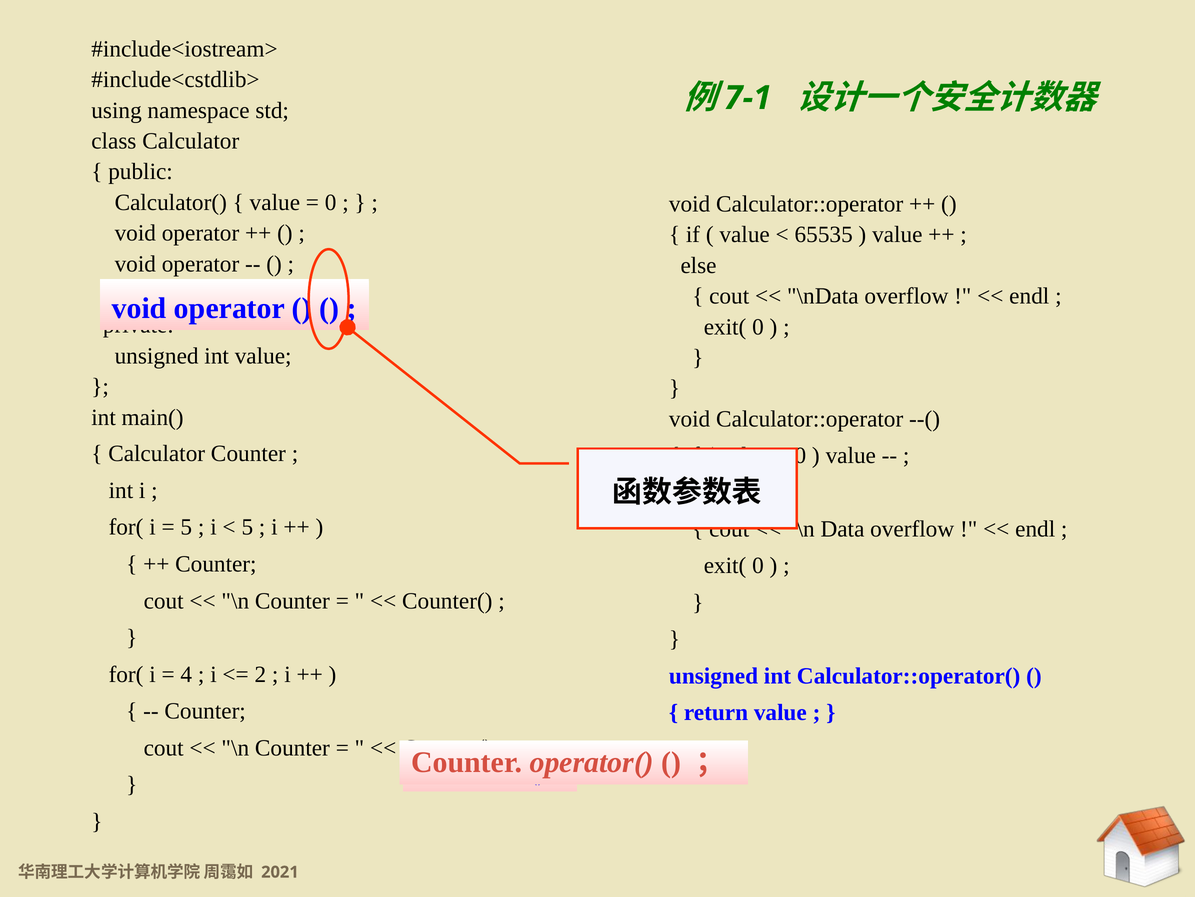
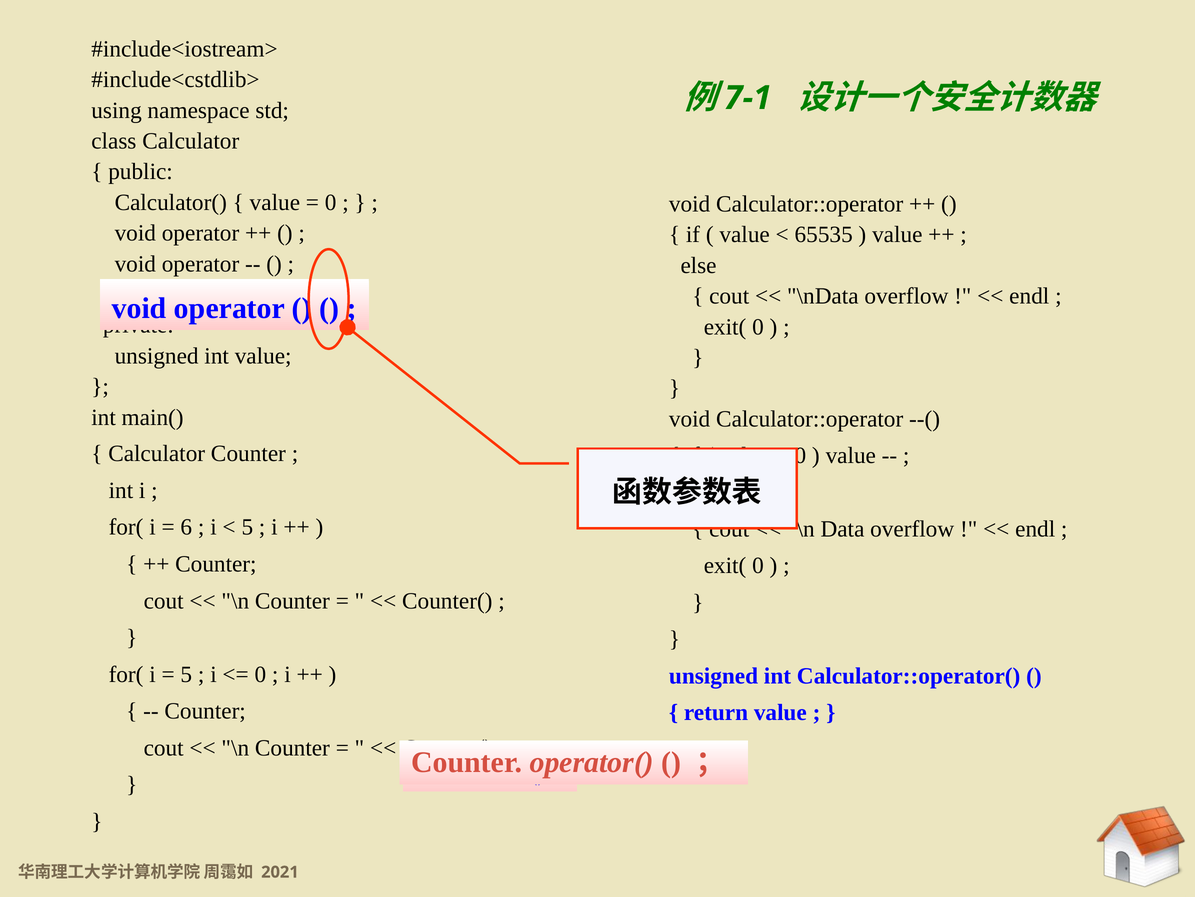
5 at (186, 527): 5 -> 6
4 at (186, 674): 4 -> 5
2 at (260, 674): 2 -> 0
